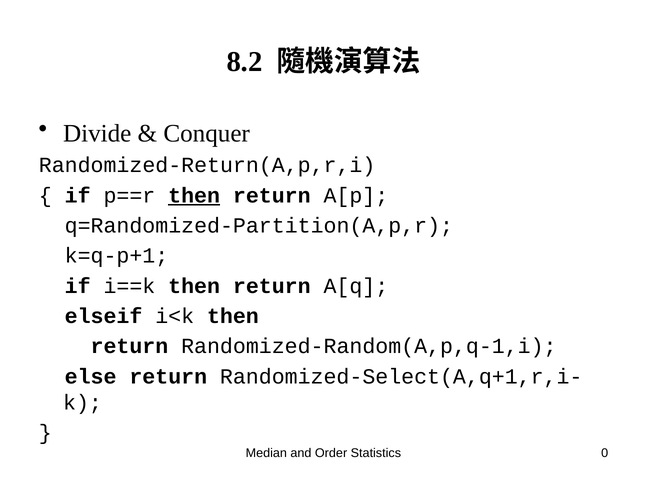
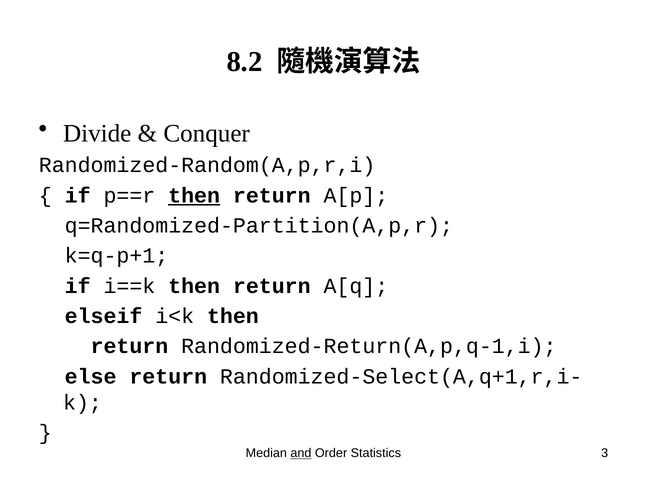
Randomized-Return(A,p,r,i: Randomized-Return(A,p,r,i -> Randomized-Random(A,p,r,i
Randomized-Random(A,p,q-1,i: Randomized-Random(A,p,q-1,i -> Randomized-Return(A,p,q-1,i
and underline: none -> present
0: 0 -> 3
